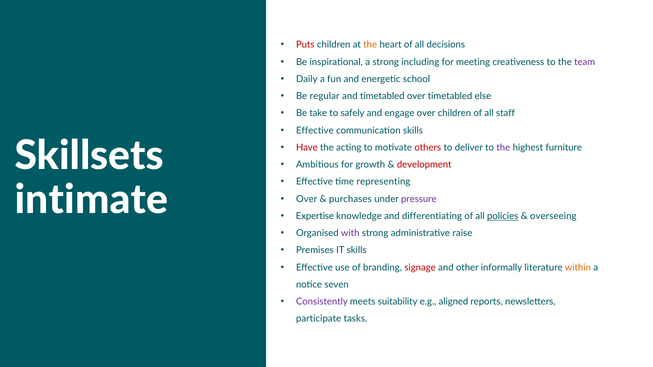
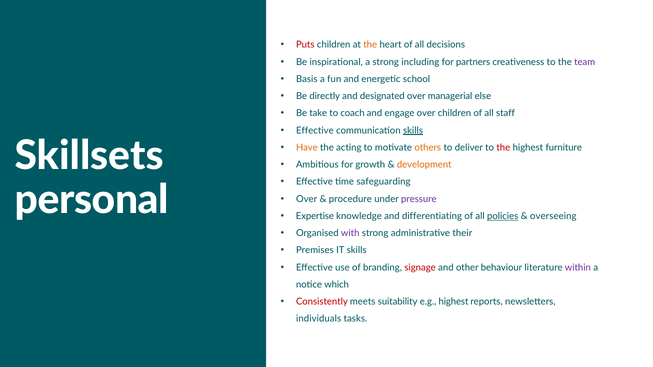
meeting: meeting -> partners
Daily: Daily -> Basis
regular: regular -> directly
and timetabled: timetabled -> designated
over timetabled: timetabled -> managerial
safely: safely -> coach
skills at (413, 131) underline: none -> present
Have colour: red -> orange
others colour: red -> orange
the at (503, 148) colour: purple -> red
development colour: red -> orange
representing: representing -> safeguarding
intimate: intimate -> personal
purchases: purchases -> procedure
raise: raise -> their
informally: informally -> behaviour
within colour: orange -> purple
seven: seven -> which
Consistently colour: purple -> red
e.g aligned: aligned -> highest
participate: participate -> individuals
